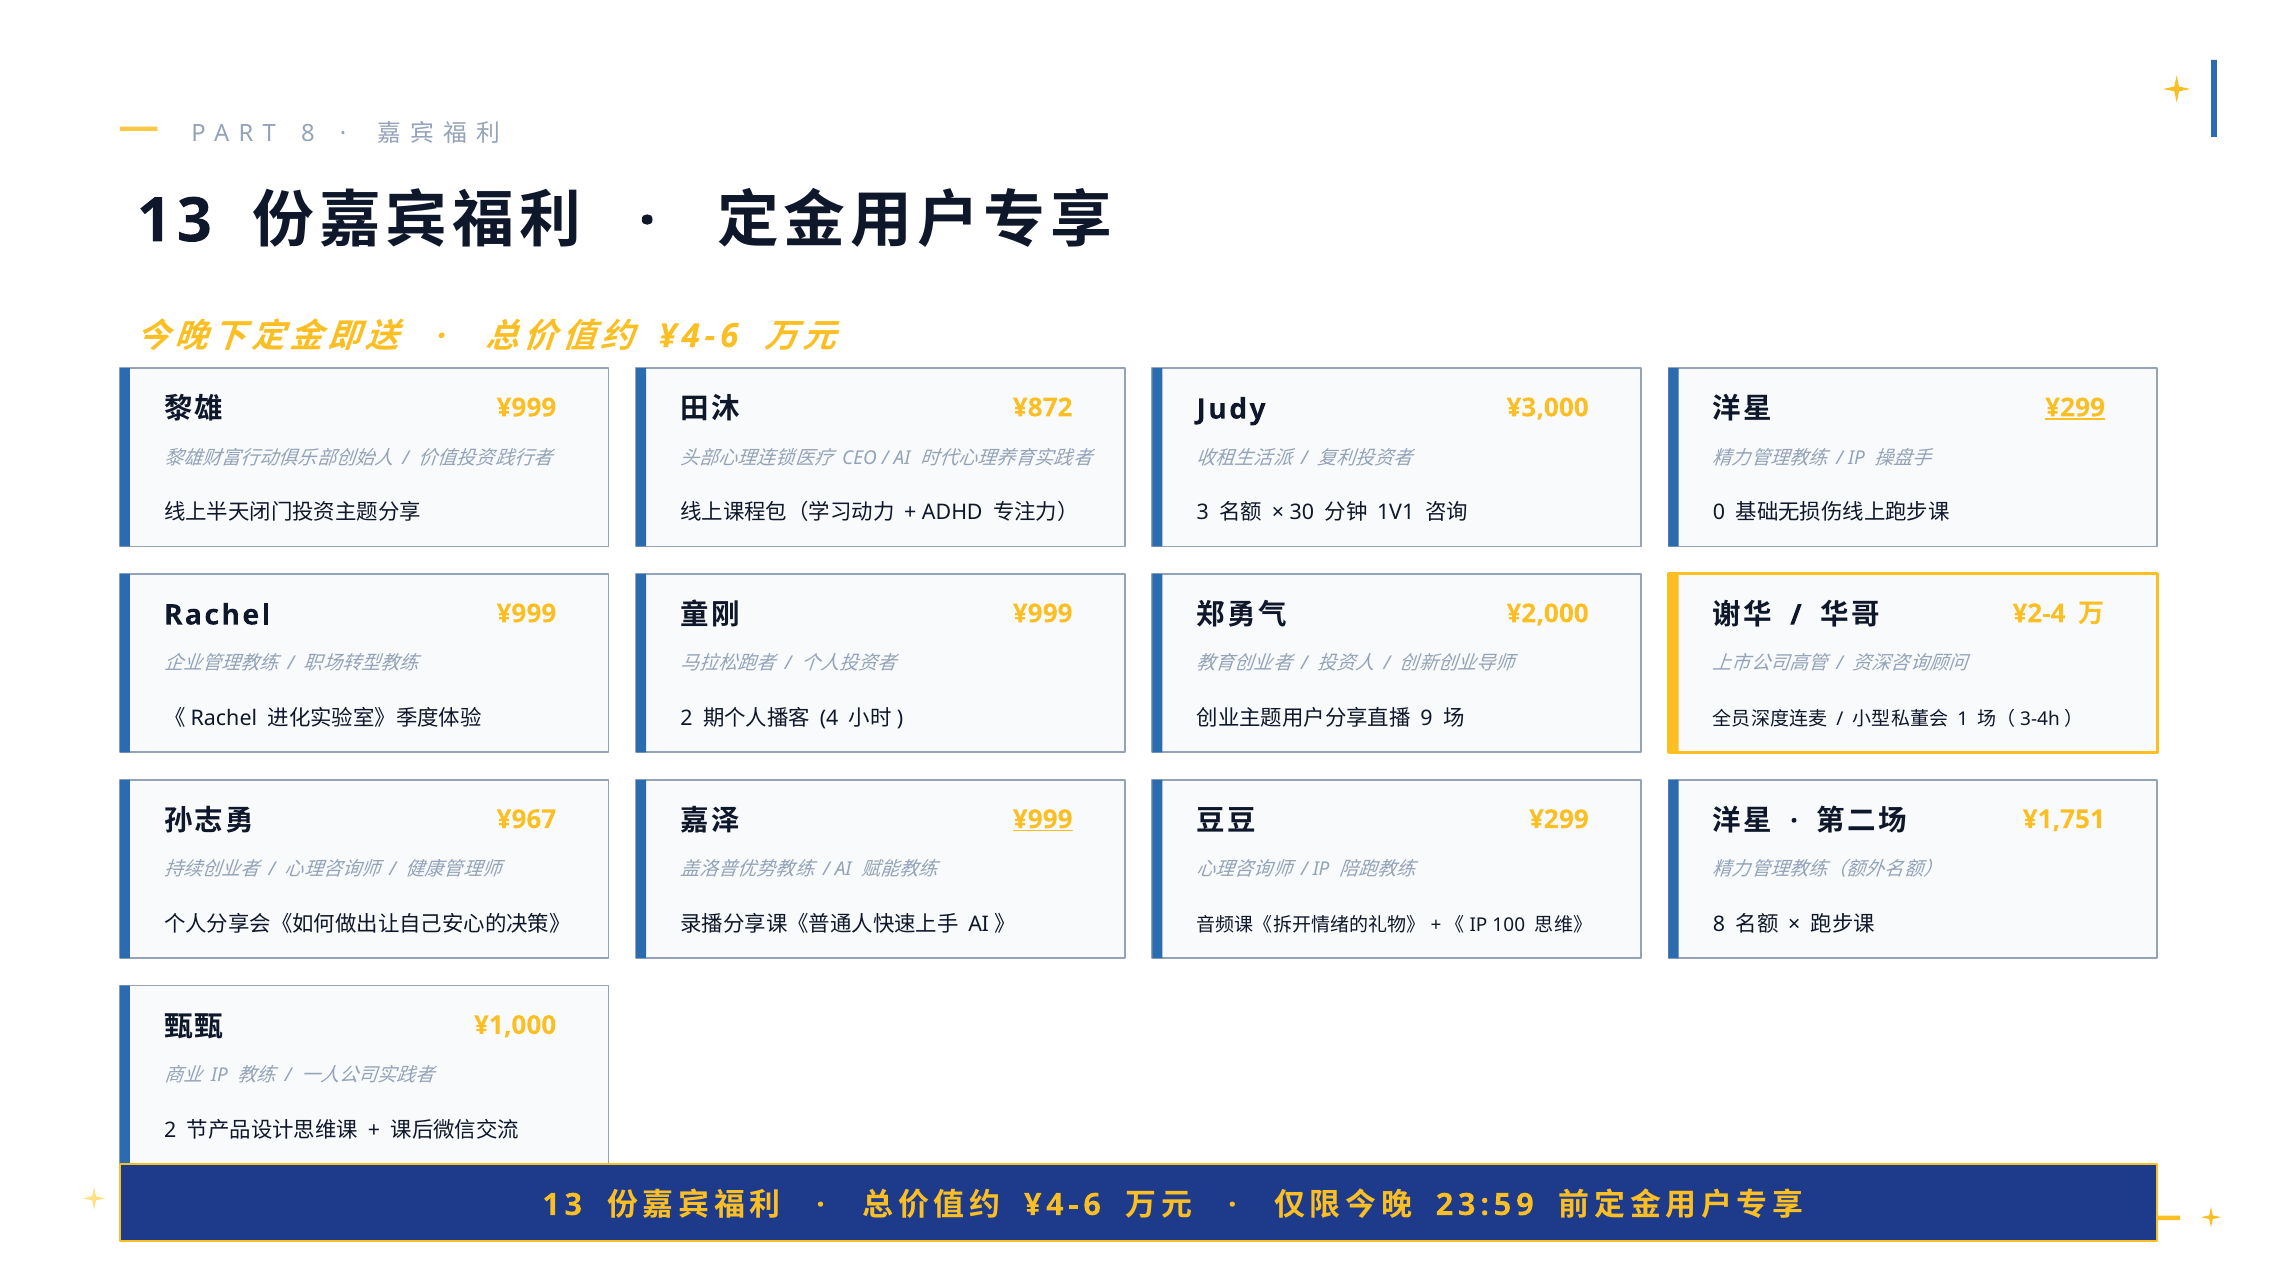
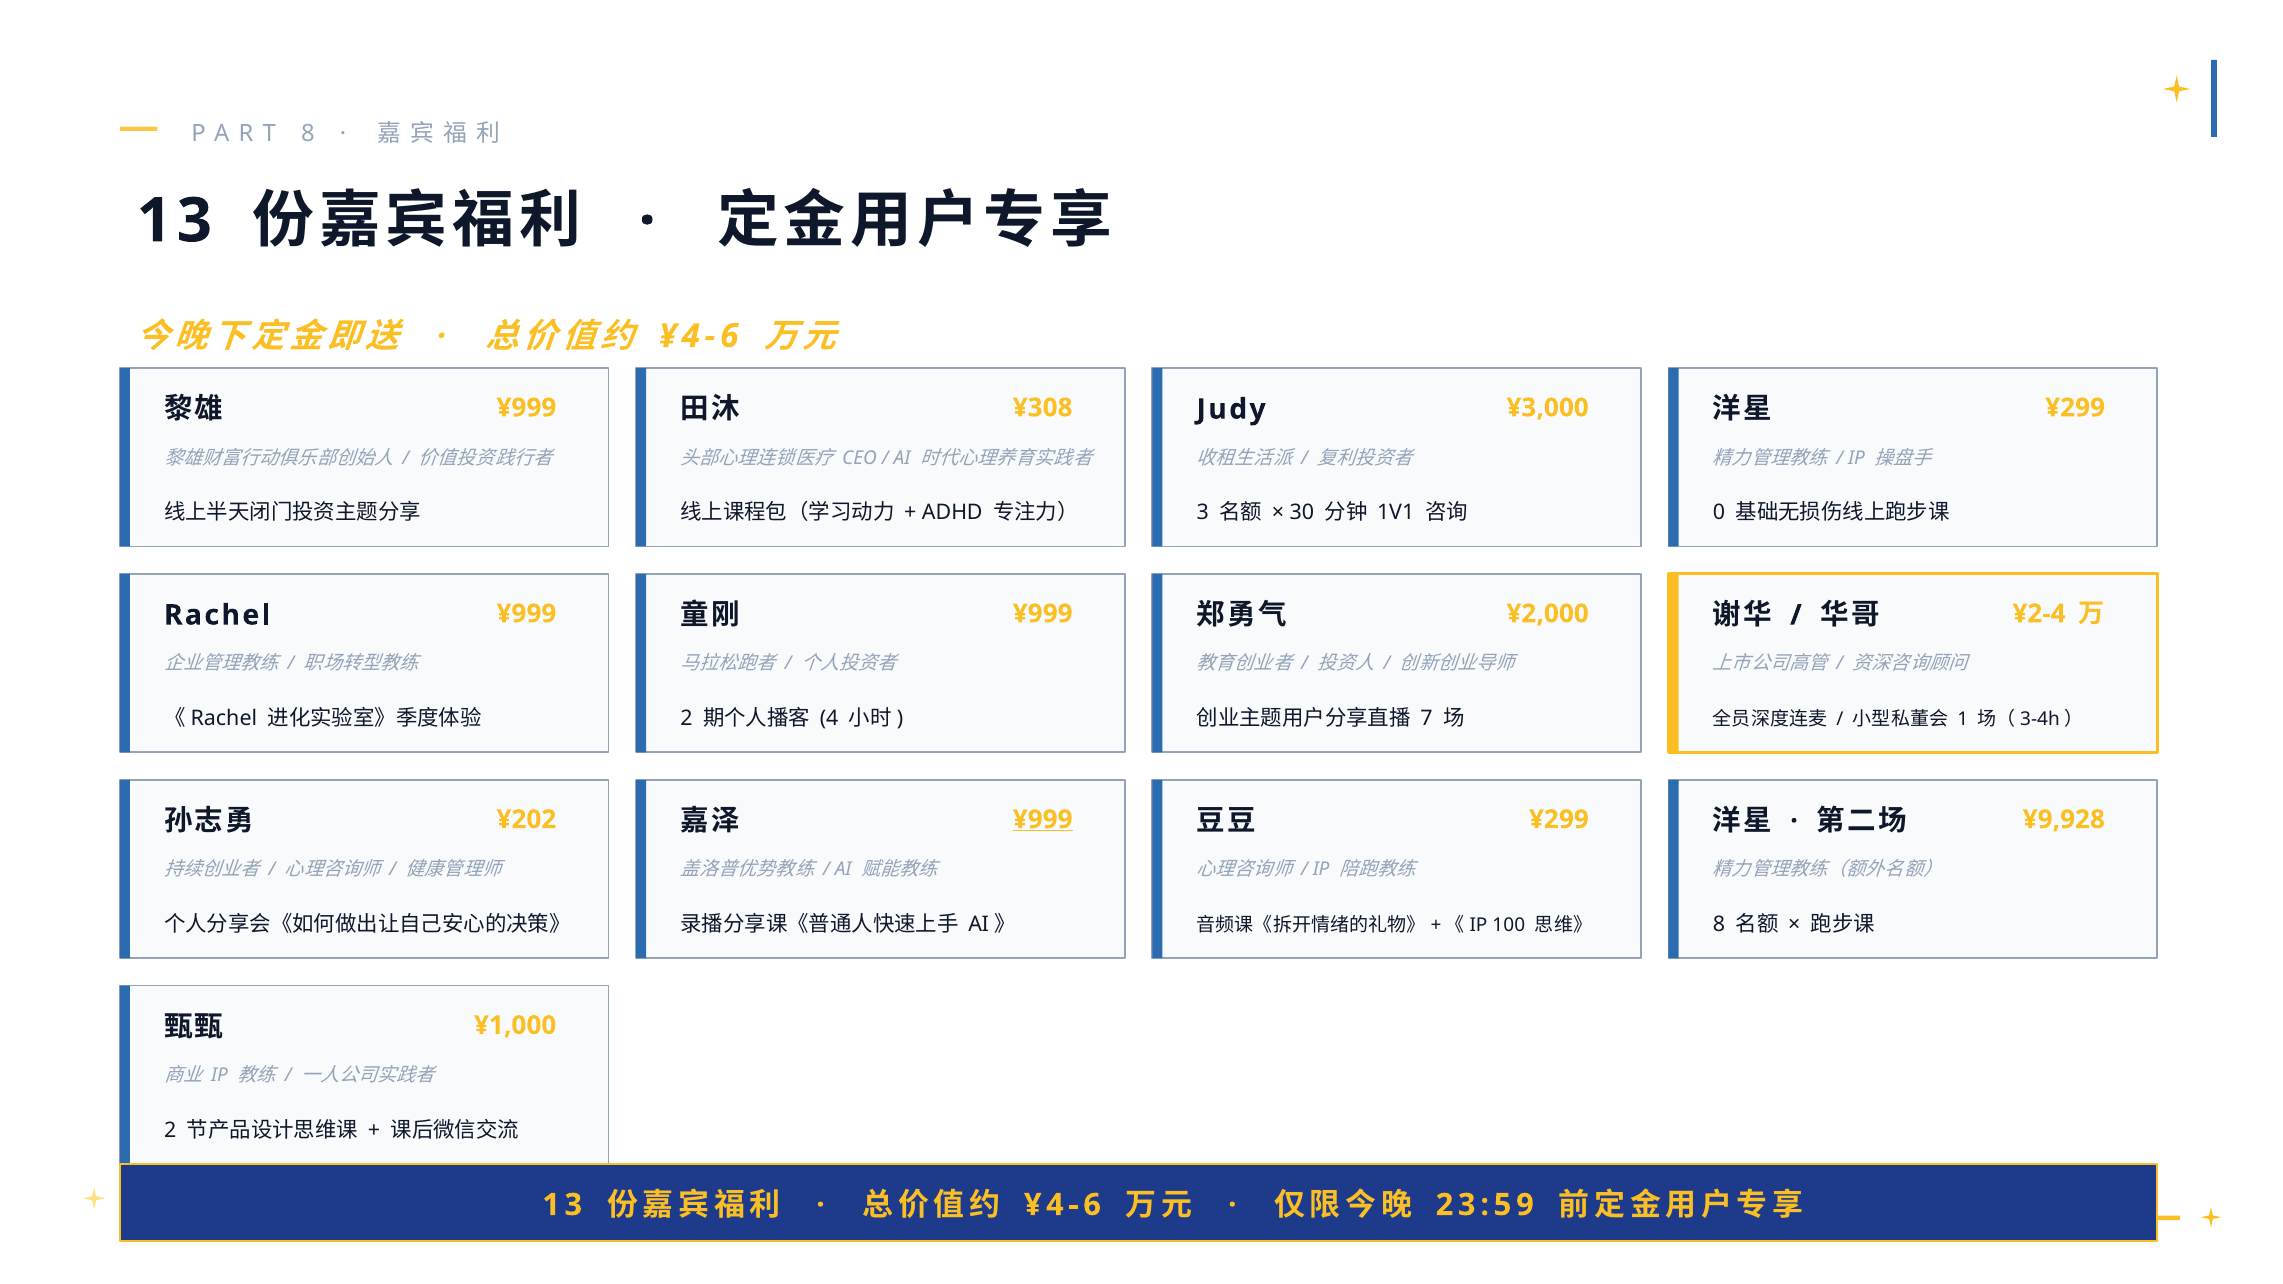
¥872: ¥872 -> ¥308
¥299 at (2075, 408) underline: present -> none
9: 9 -> 7
¥967: ¥967 -> ¥202
¥1,751: ¥1,751 -> ¥9,928
